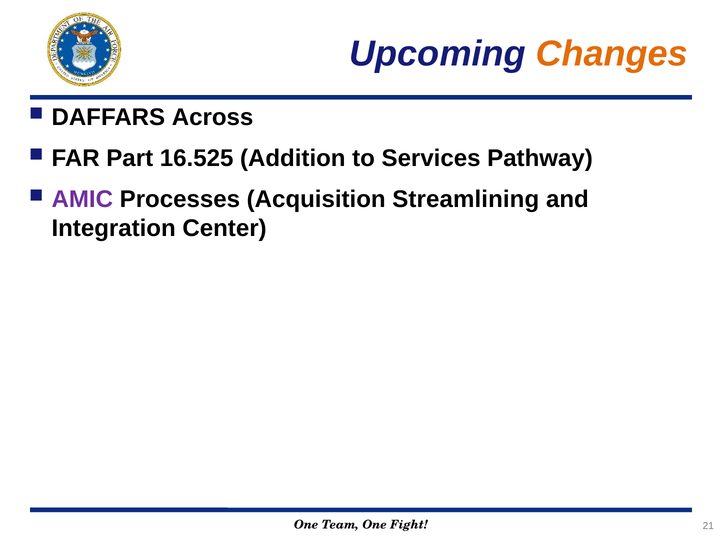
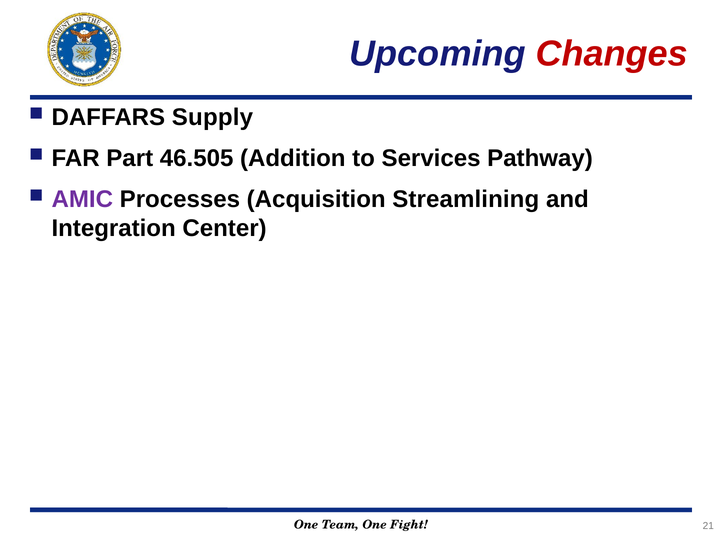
Changes colour: orange -> red
Across: Across -> Supply
16.525: 16.525 -> 46.505
